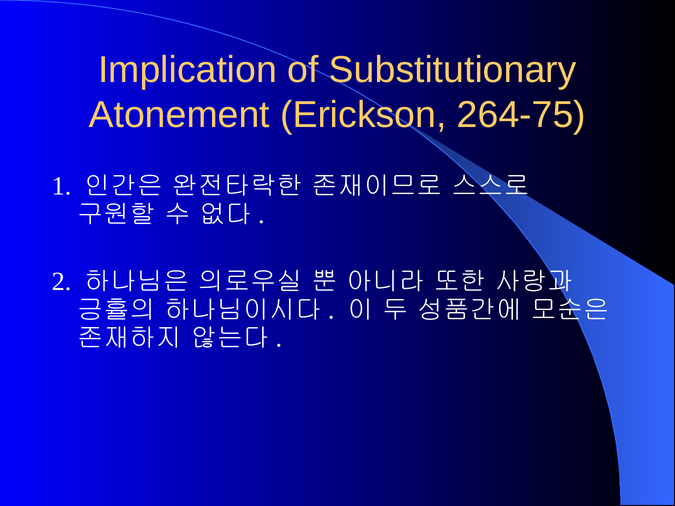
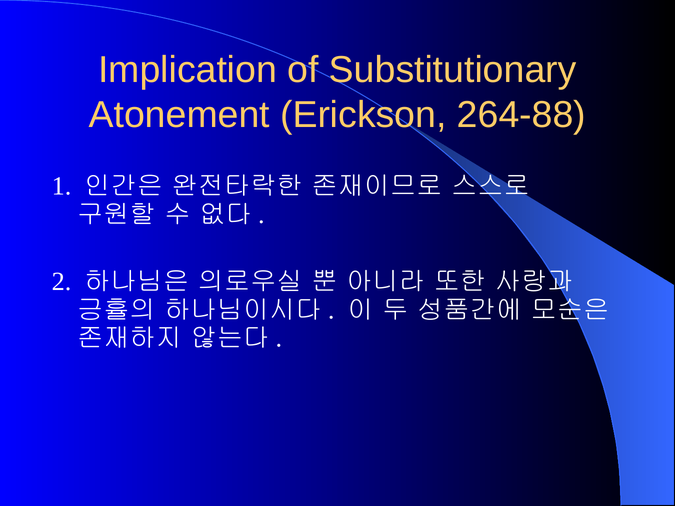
264-75: 264-75 -> 264-88
